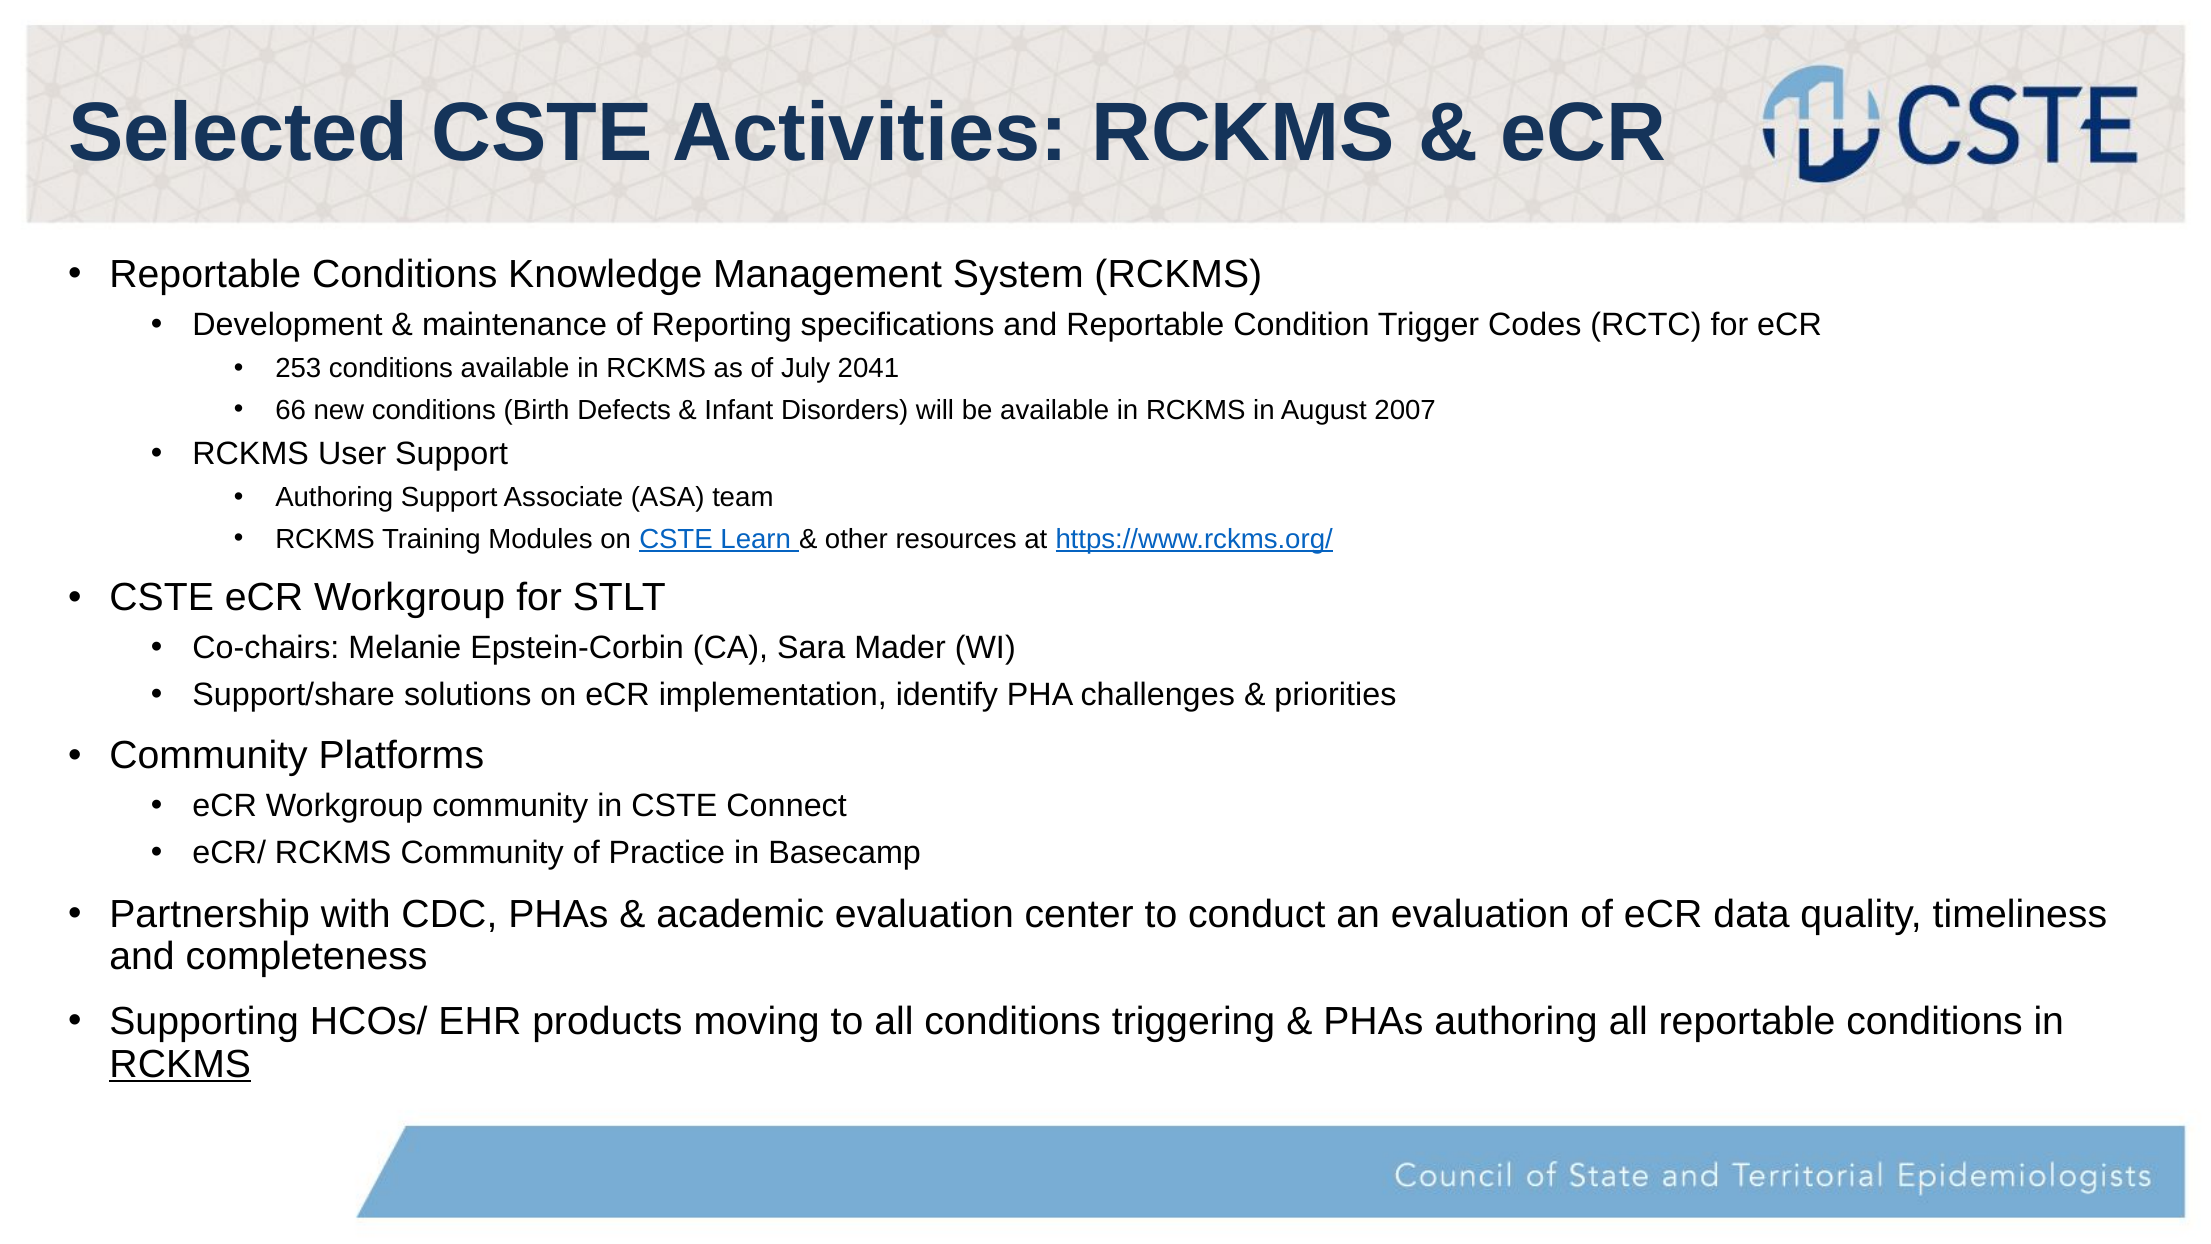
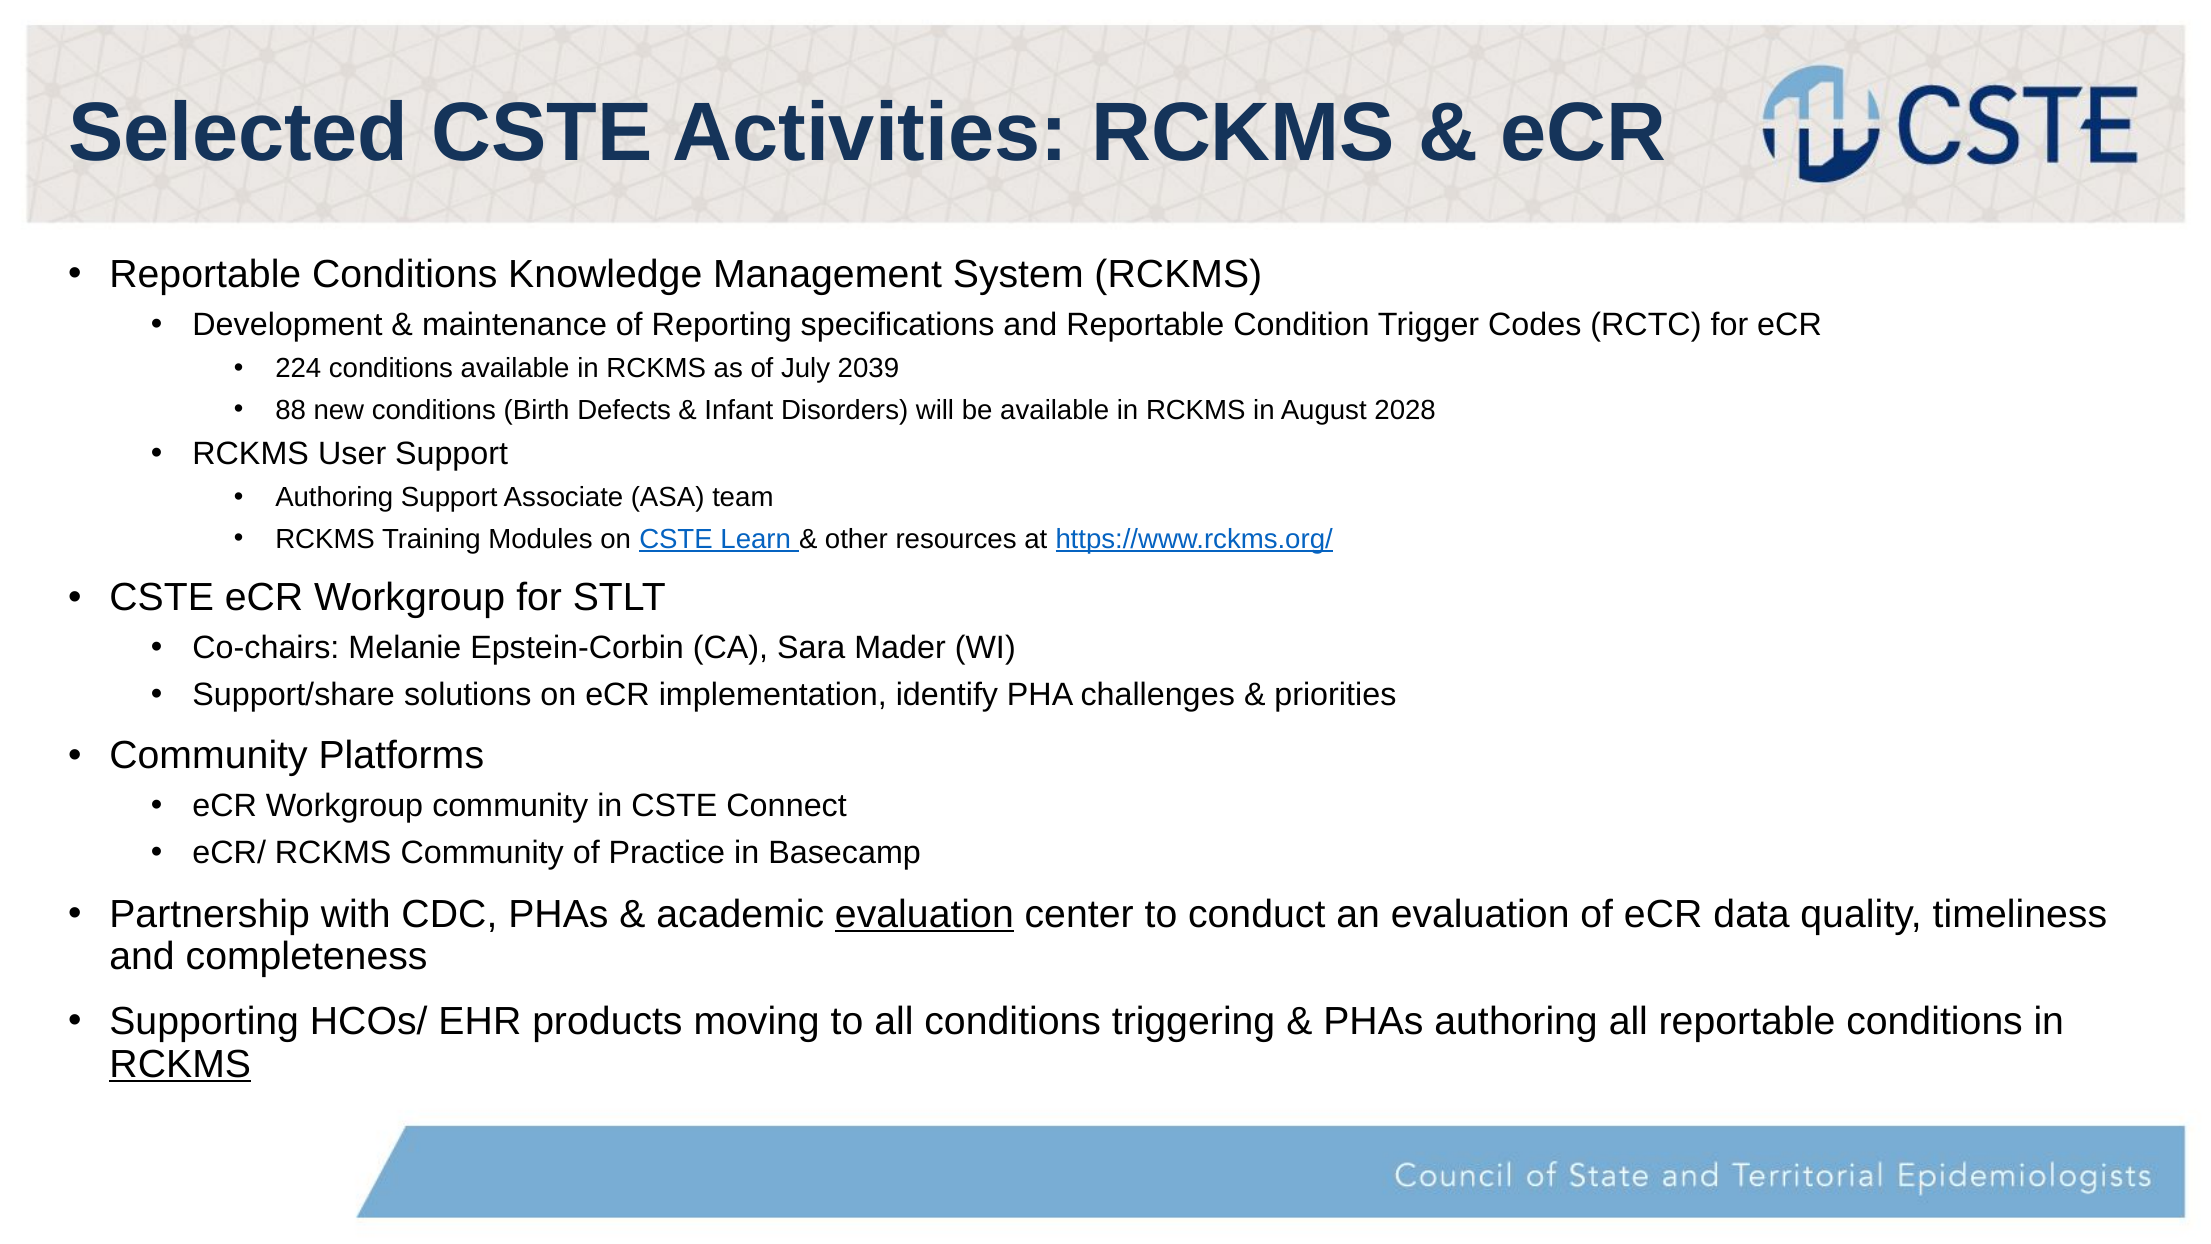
253: 253 -> 224
2041: 2041 -> 2039
66: 66 -> 88
2007: 2007 -> 2028
evaluation at (924, 914) underline: none -> present
